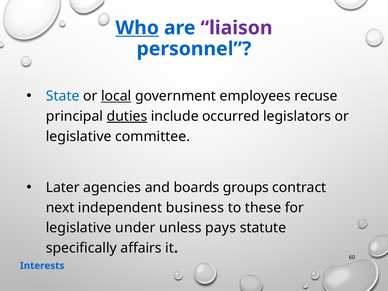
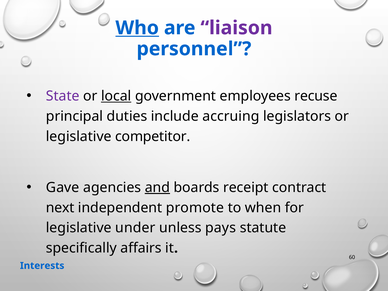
State colour: blue -> purple
duties underline: present -> none
occurred: occurred -> accruing
committee: committee -> competitor
Later: Later -> Gave
and underline: none -> present
groups: groups -> receipt
business: business -> promote
these: these -> when
